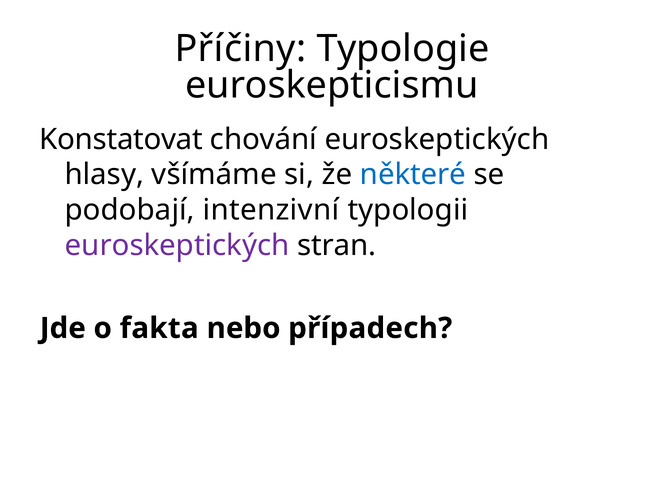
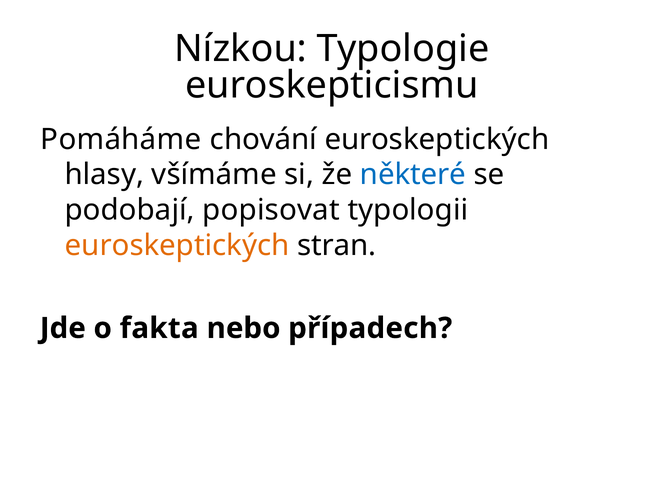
Příčiny: Příčiny -> Nízkou
Konstatovat: Konstatovat -> Pomáháme
intenzivní: intenzivní -> popisovat
euroskeptických at (177, 246) colour: purple -> orange
